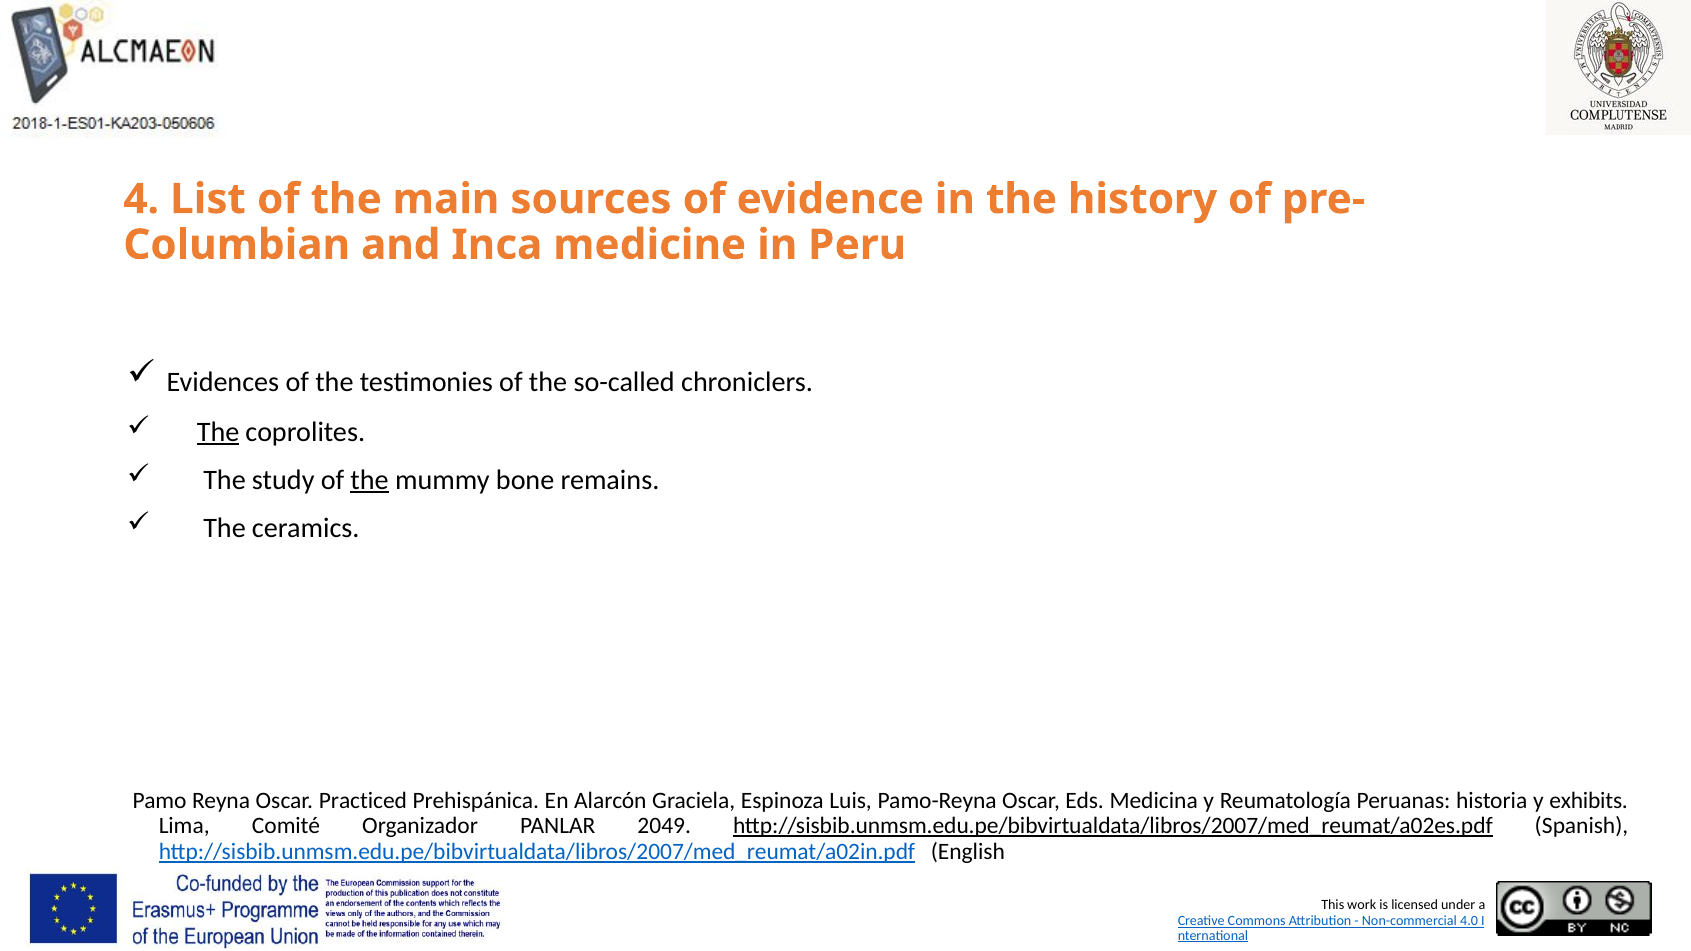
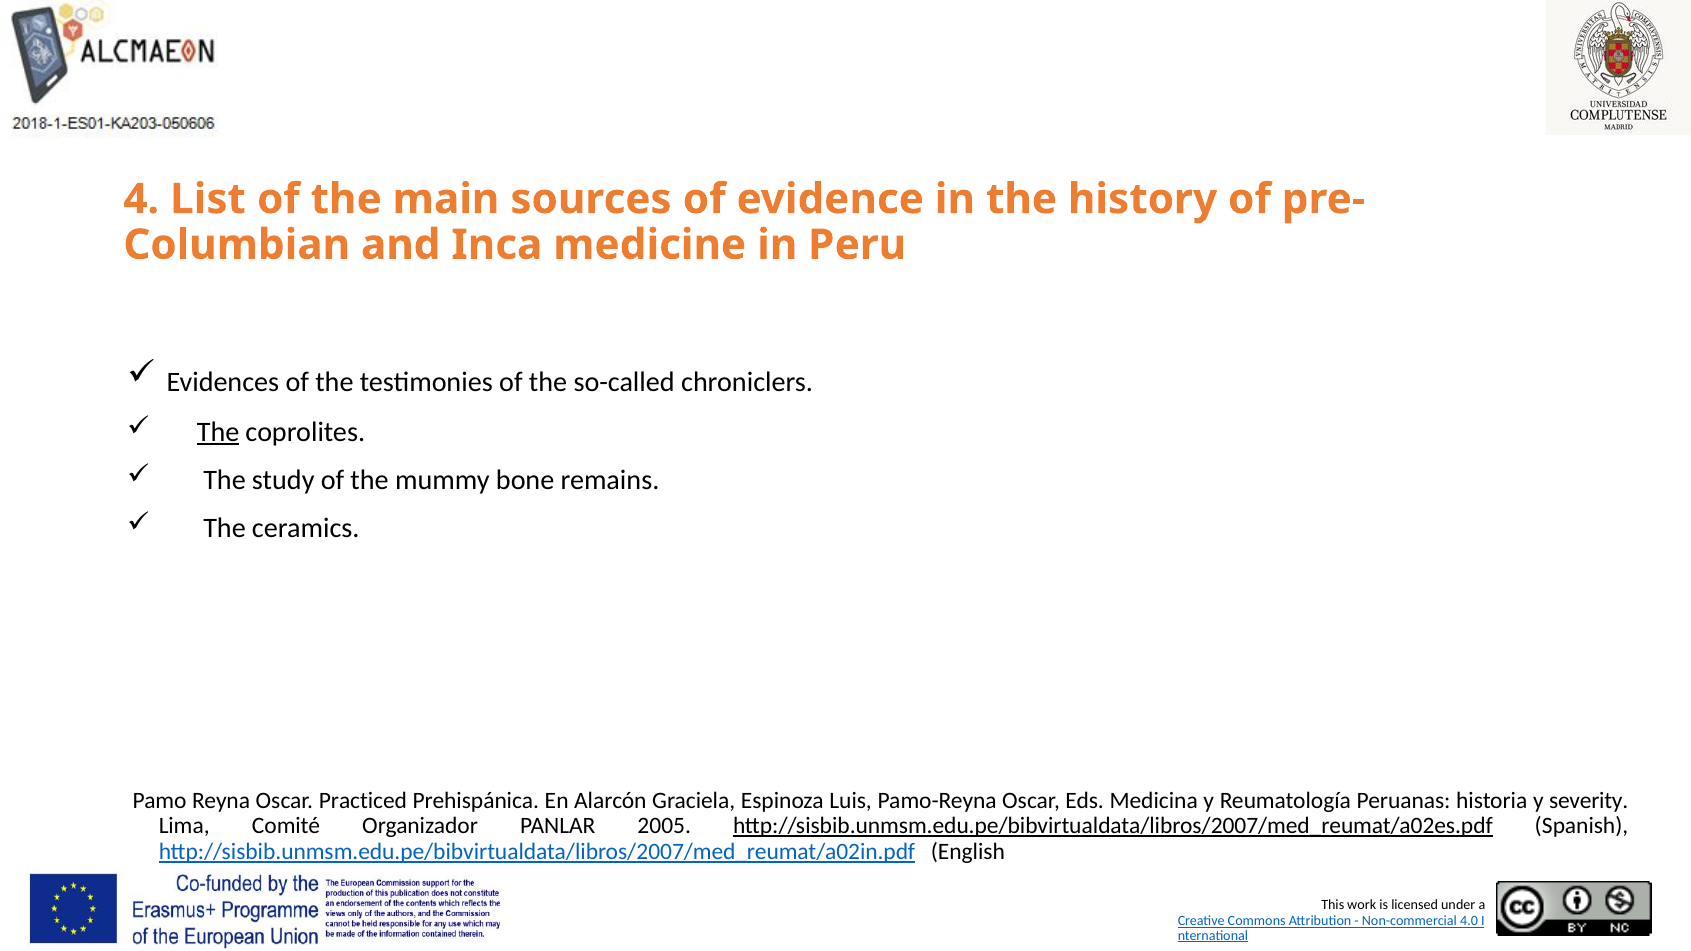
the at (370, 480) underline: present -> none
exhibits: exhibits -> severity
2049: 2049 -> 2005
